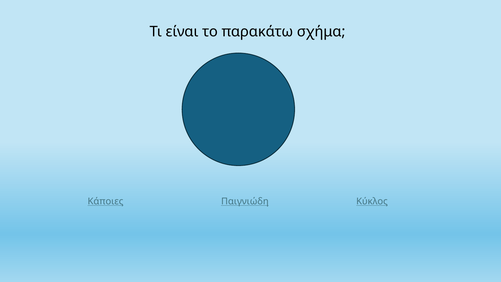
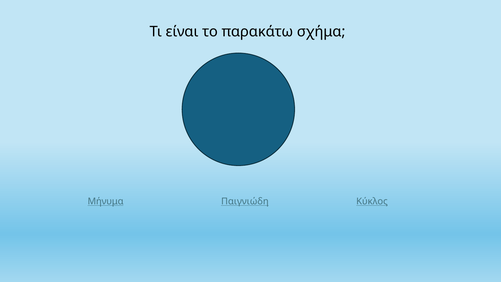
Κάποιες: Κάποιες -> Μήνυμα
